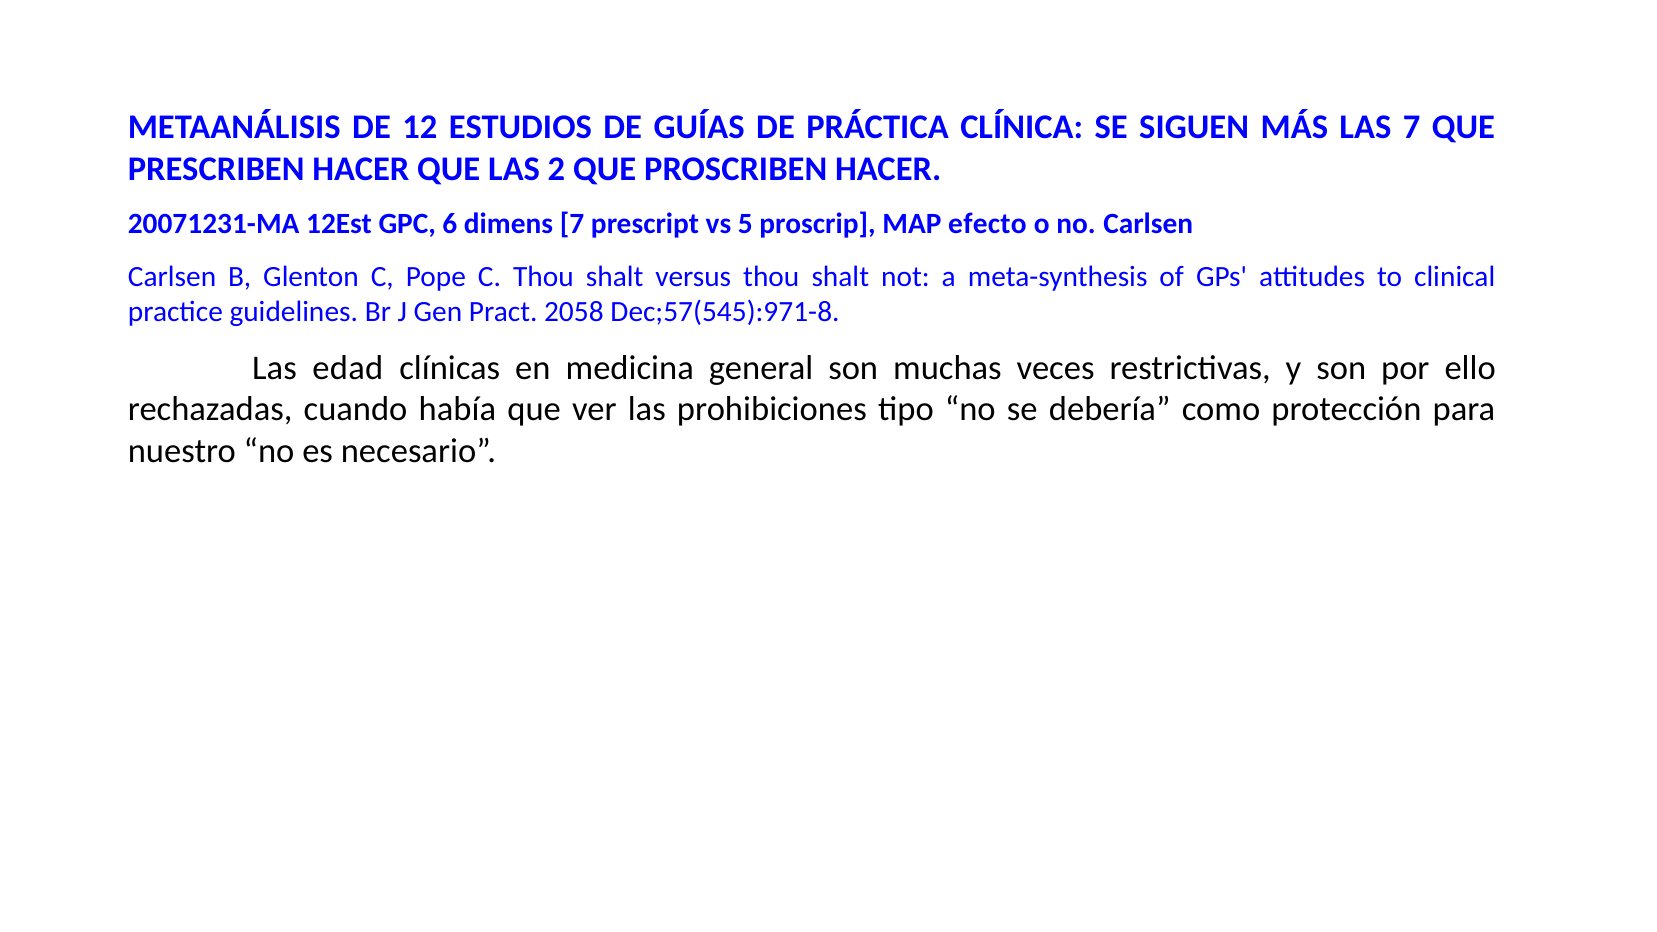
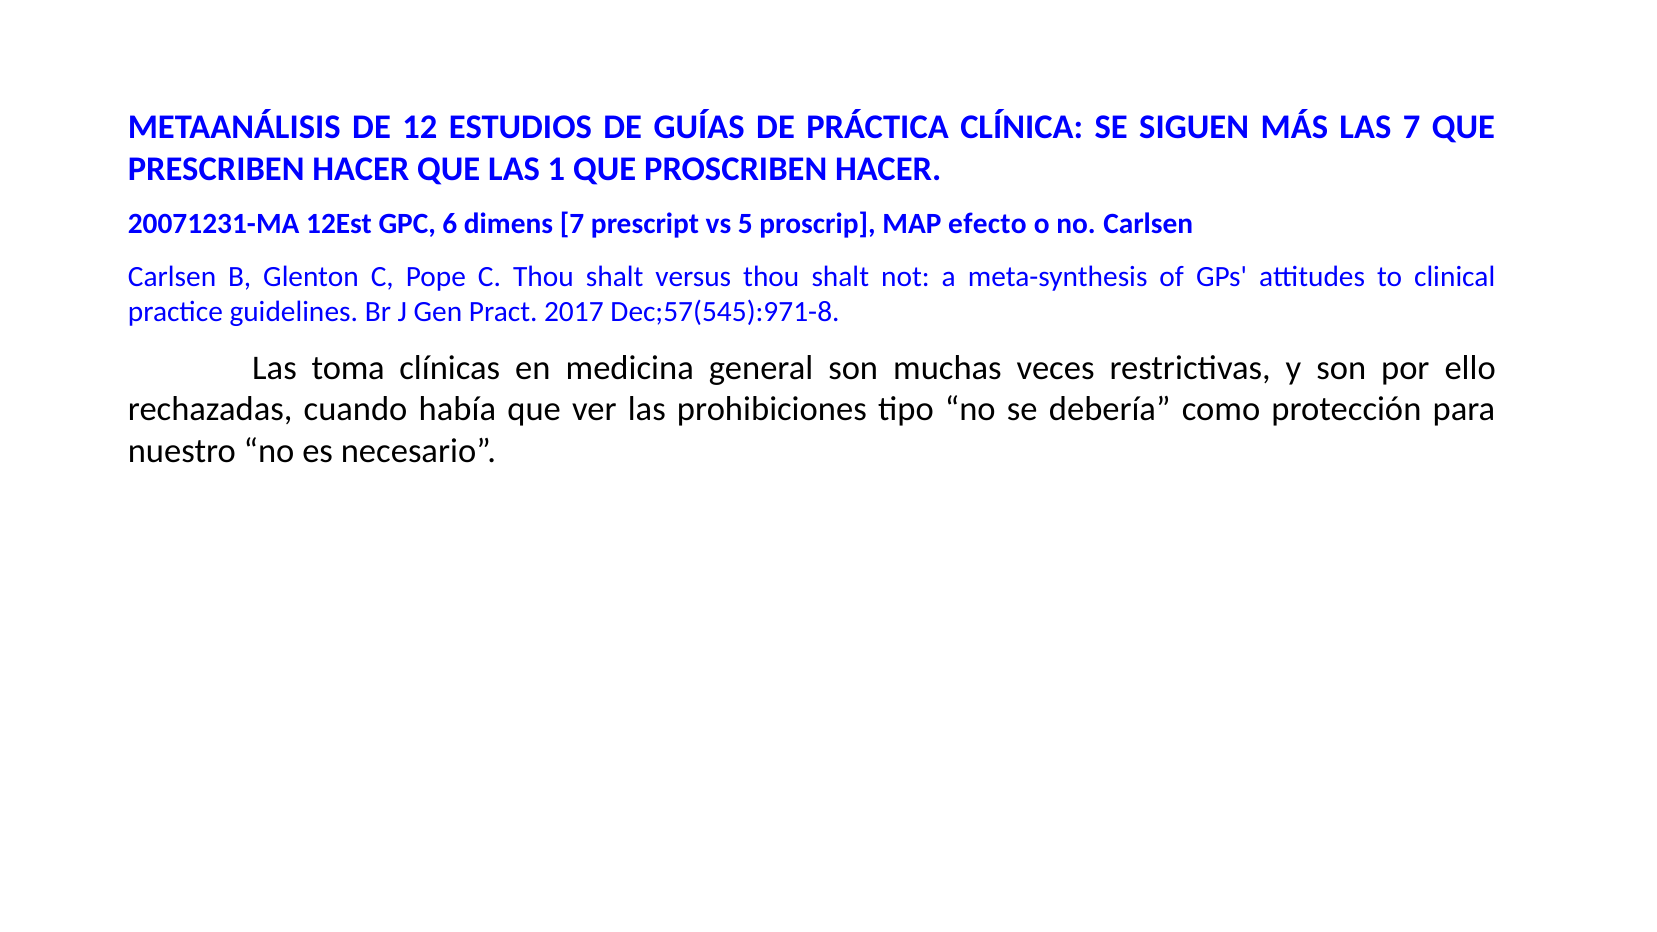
2: 2 -> 1
2058: 2058 -> 2017
edad: edad -> toma
